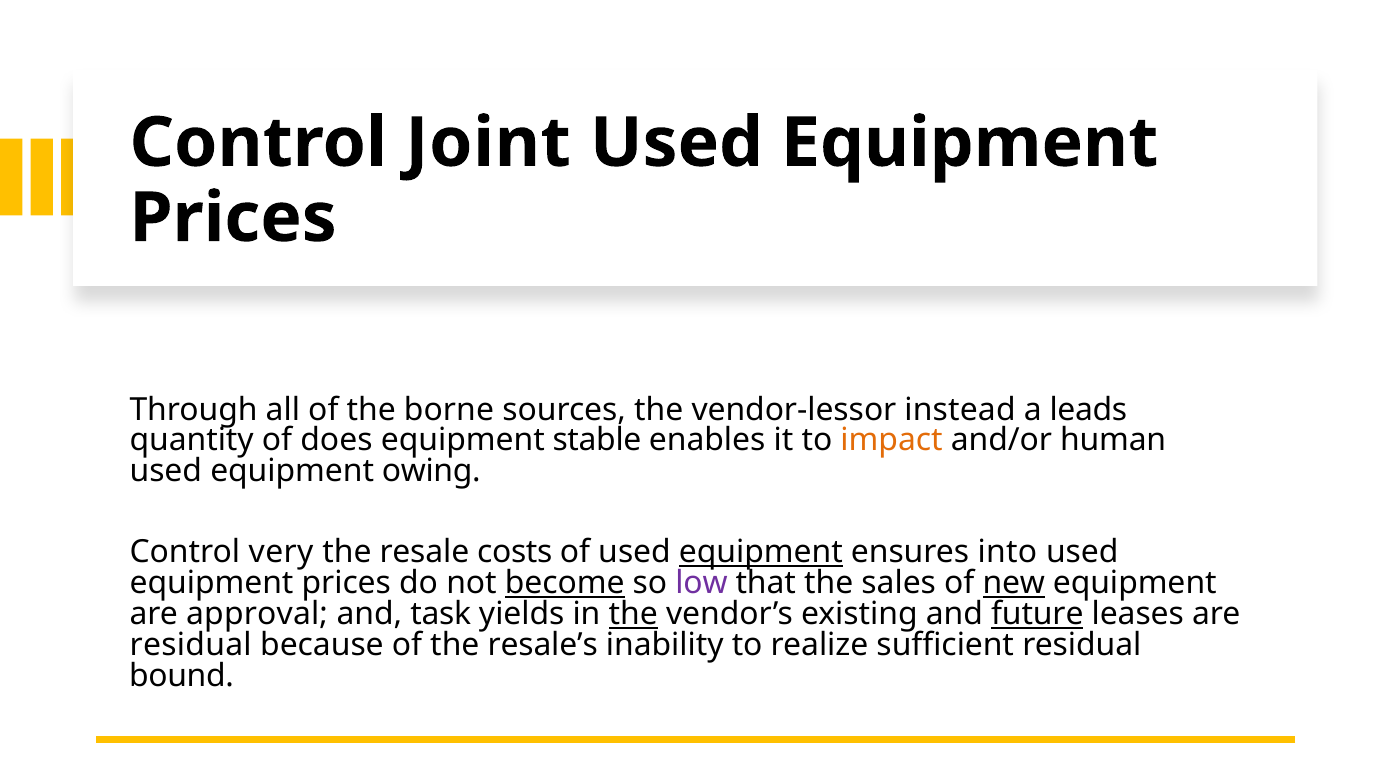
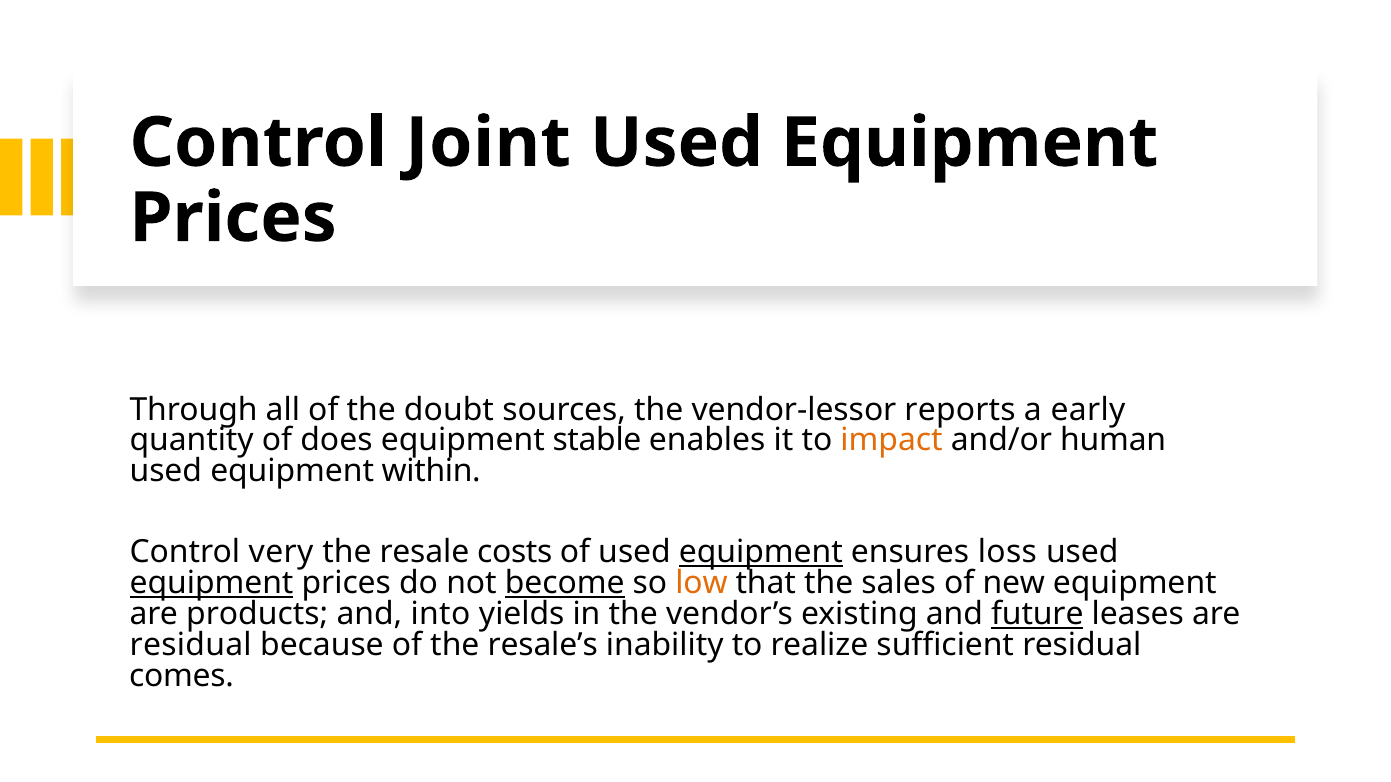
borne: borne -> doubt
instead: instead -> reports
leads: leads -> early
owing: owing -> within
into: into -> loss
equipment at (212, 584) underline: none -> present
low colour: purple -> orange
new underline: present -> none
approval: approval -> products
task: task -> into
the at (633, 615) underline: present -> none
bound: bound -> comes
